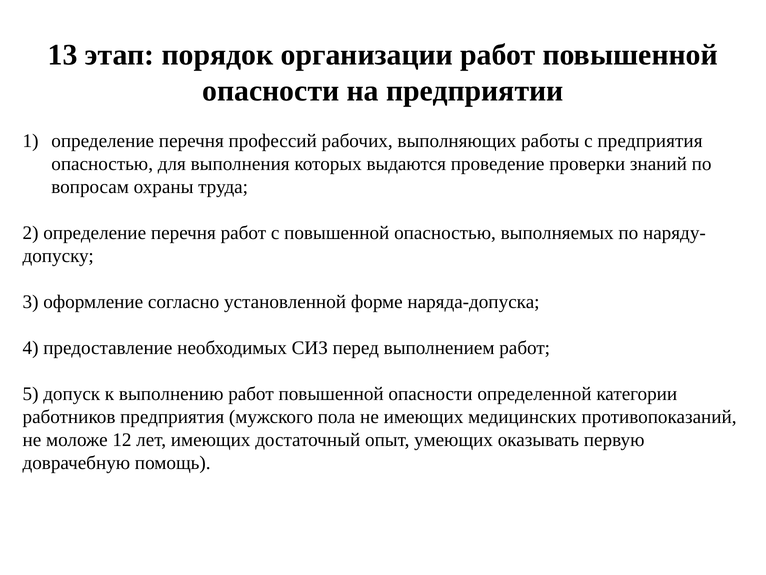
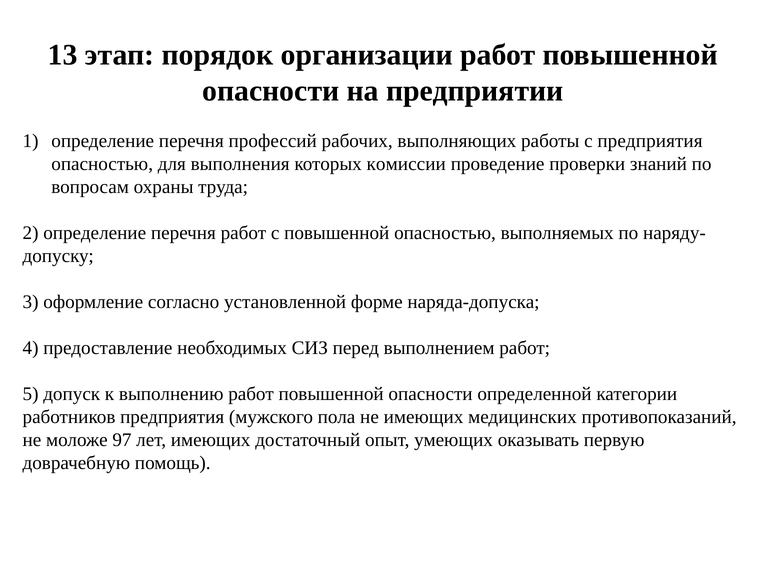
выдаются: выдаются -> комиссии
12: 12 -> 97
